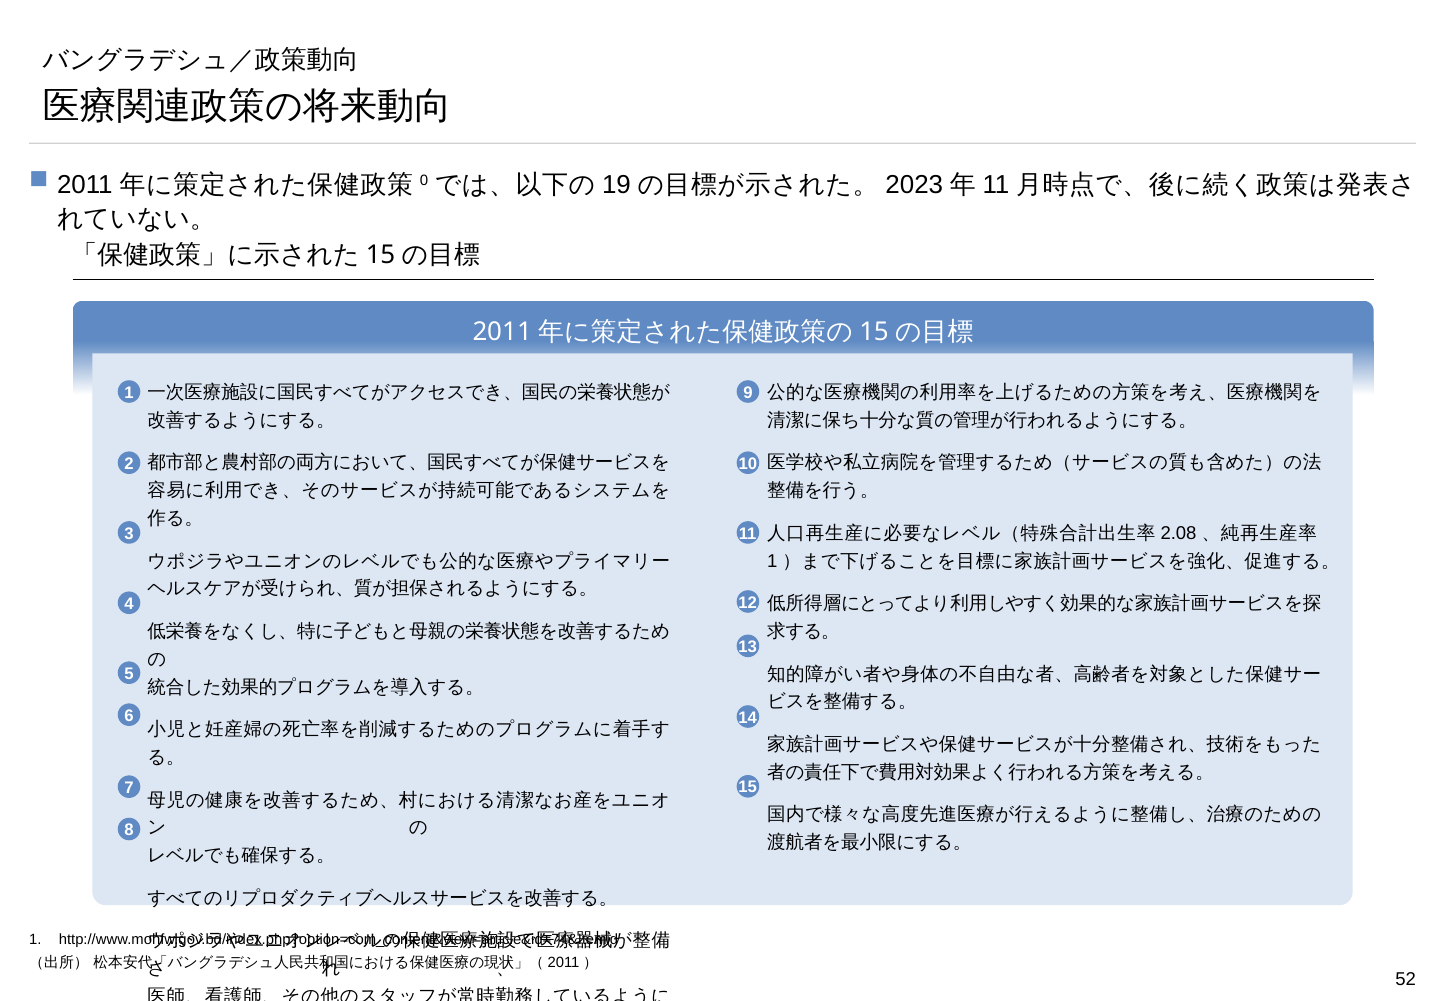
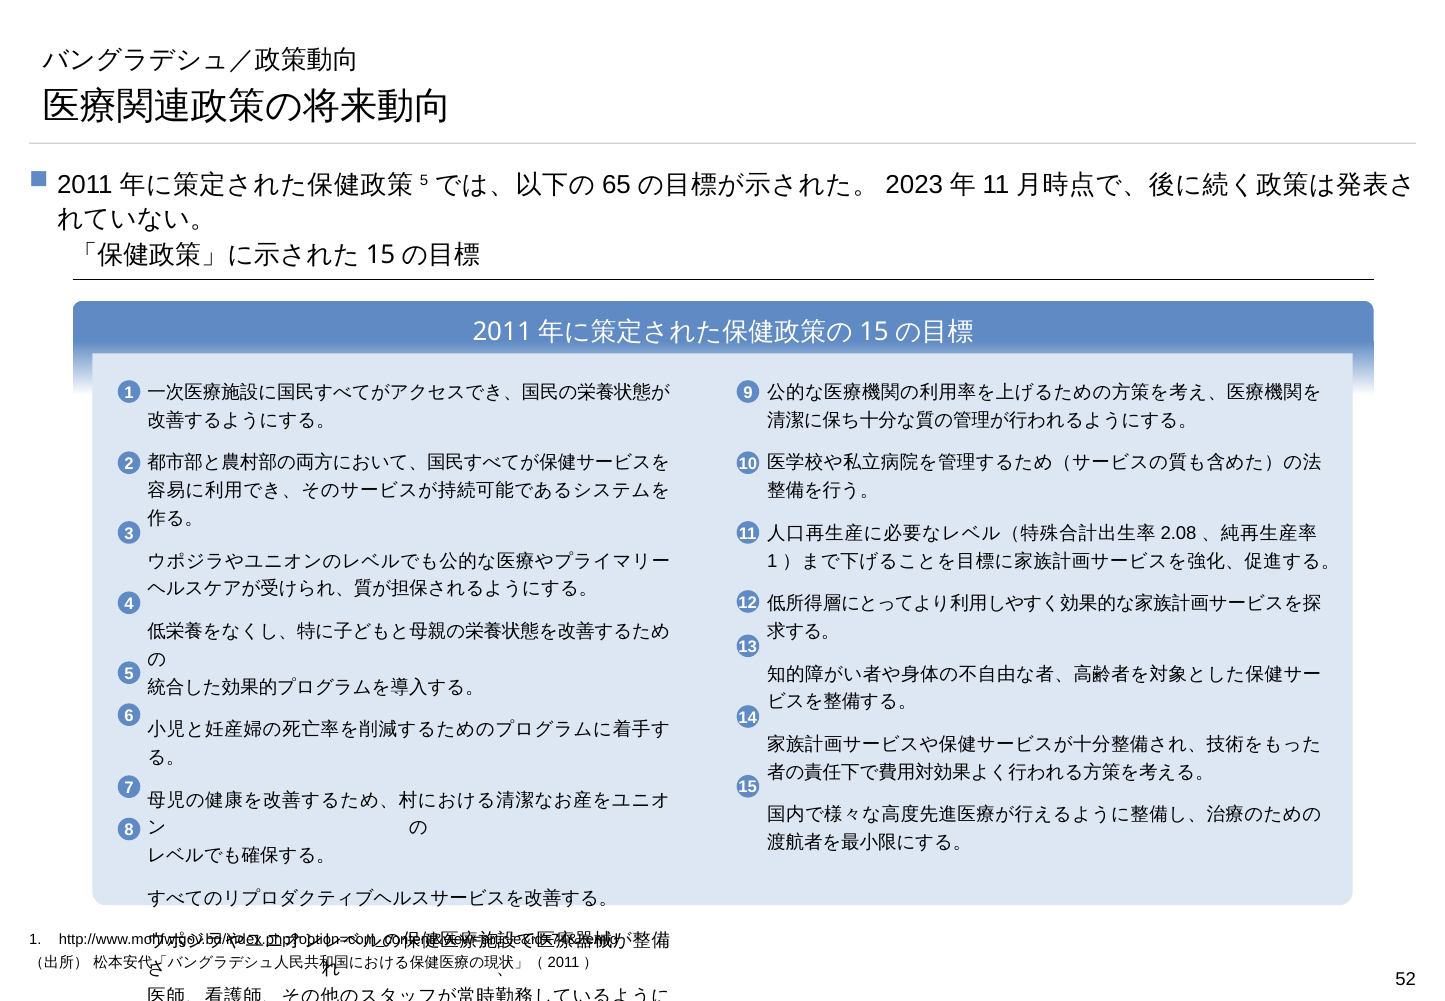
0 at (424, 180): 0 -> 5
19: 19 -> 65
